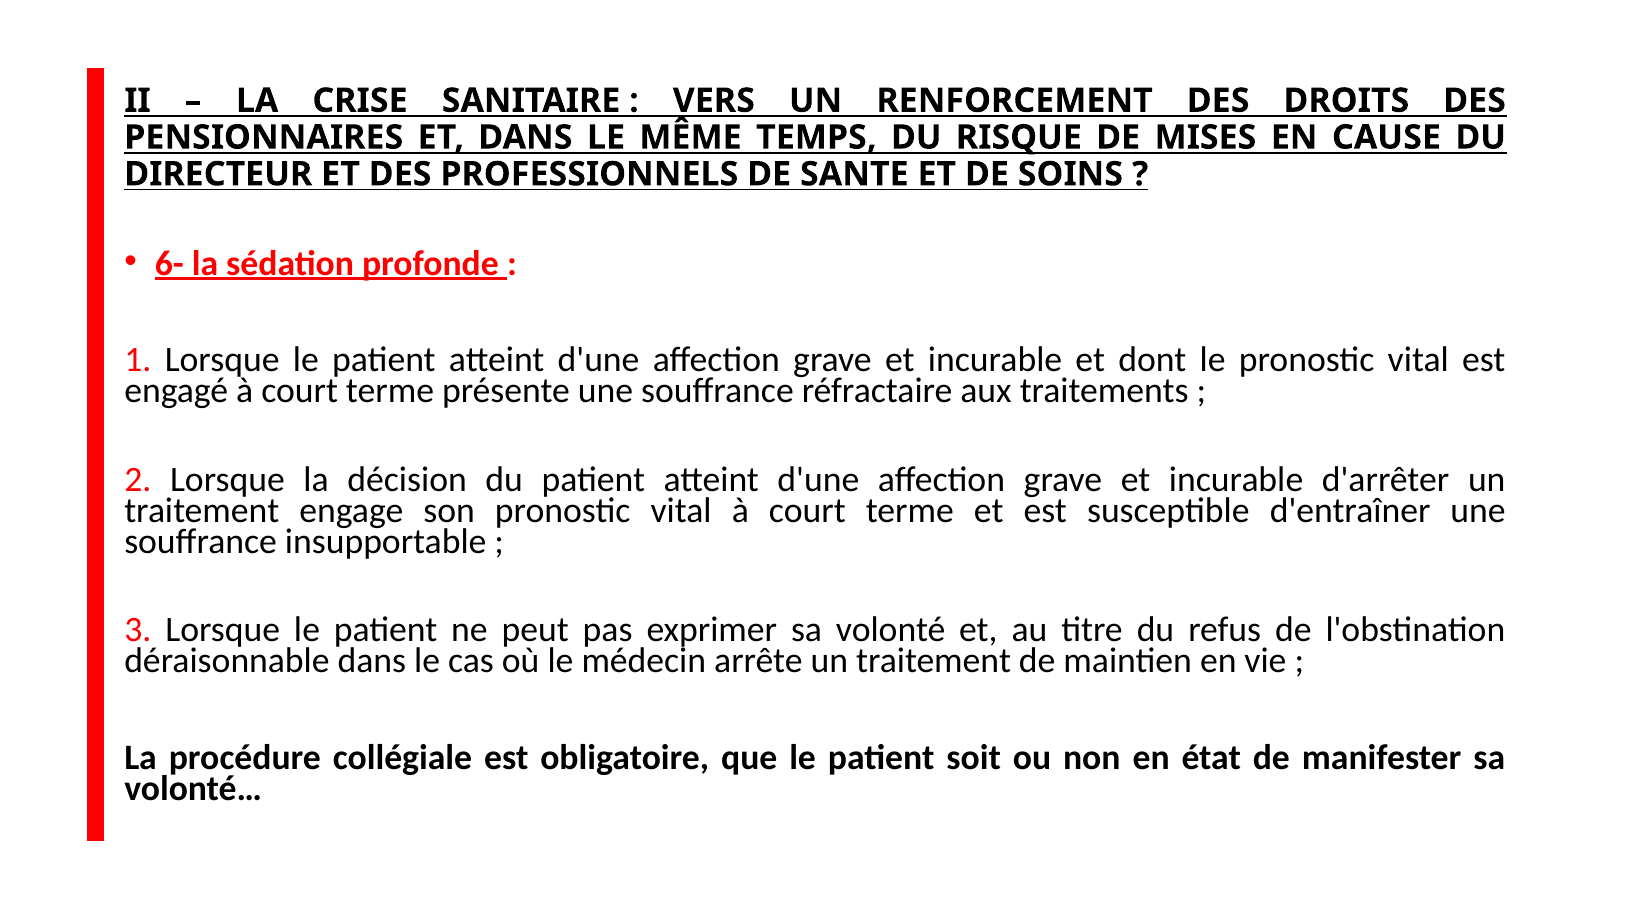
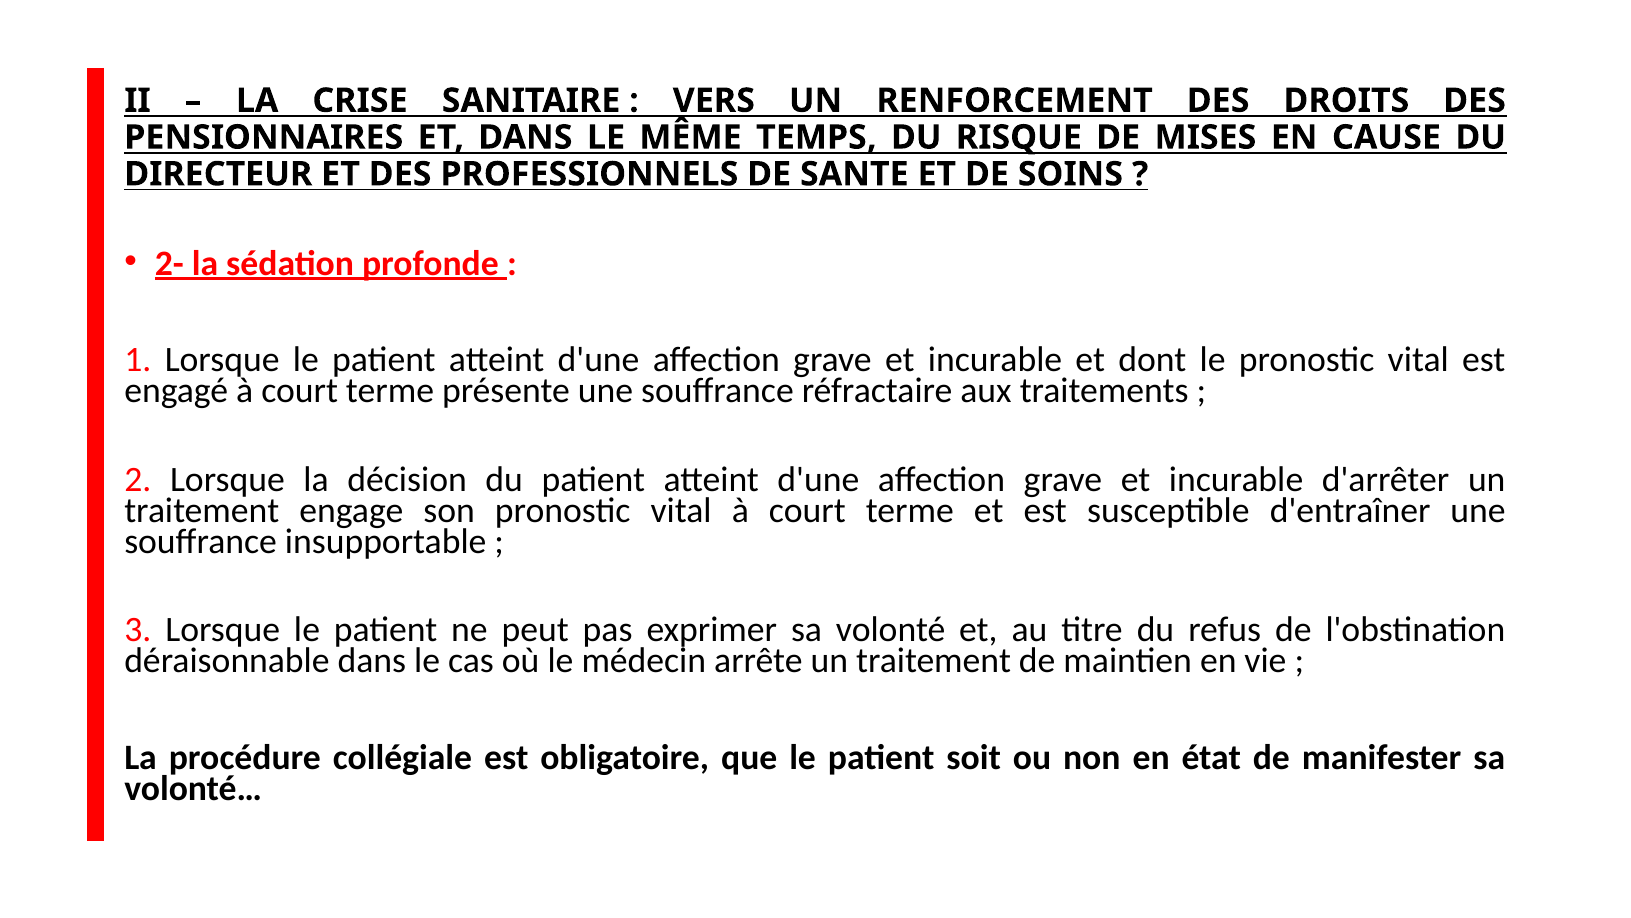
6-: 6- -> 2-
